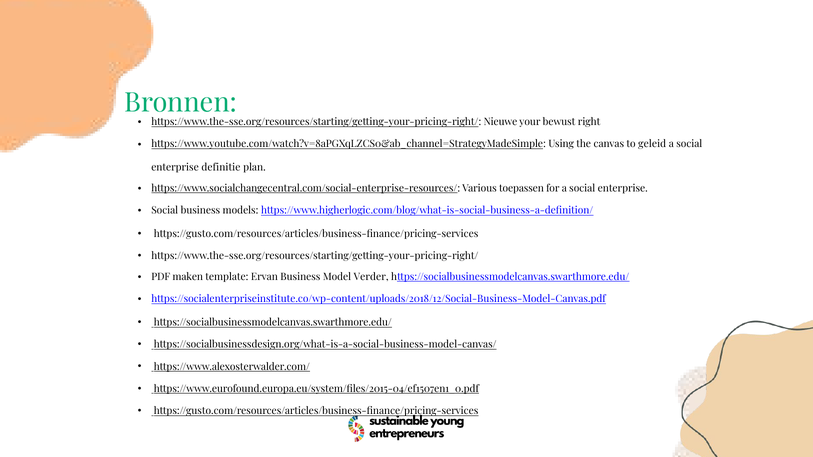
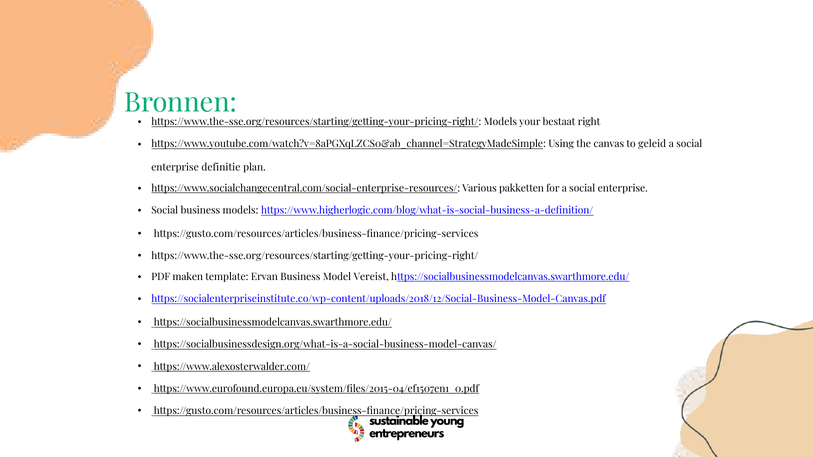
https://www.the-sse.org/resources/starting/getting-your-pricing-right/ Nieuwe: Nieuwe -> Models
bewust: bewust -> bestaat
toepassen: toepassen -> pakketten
Verder: Verder -> Vereist
